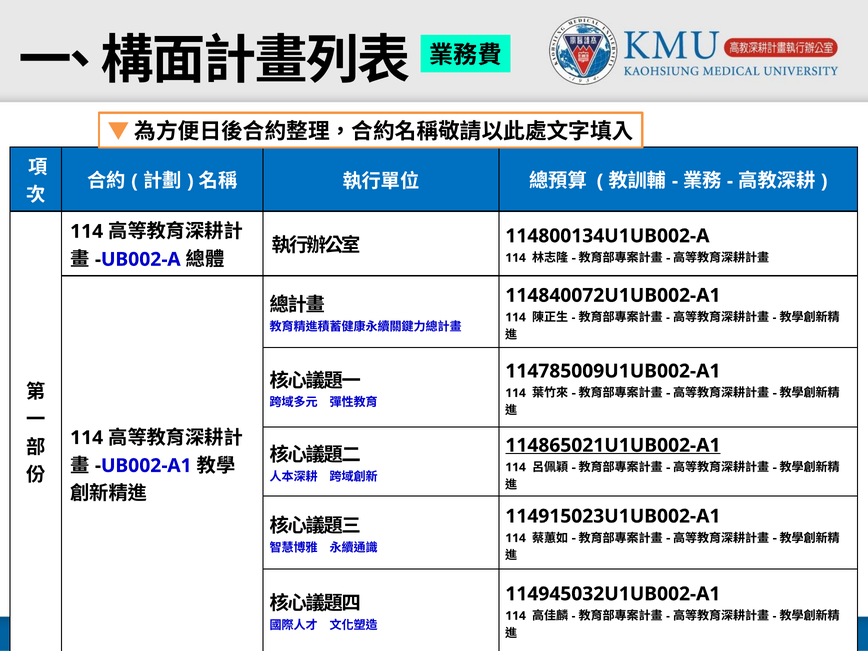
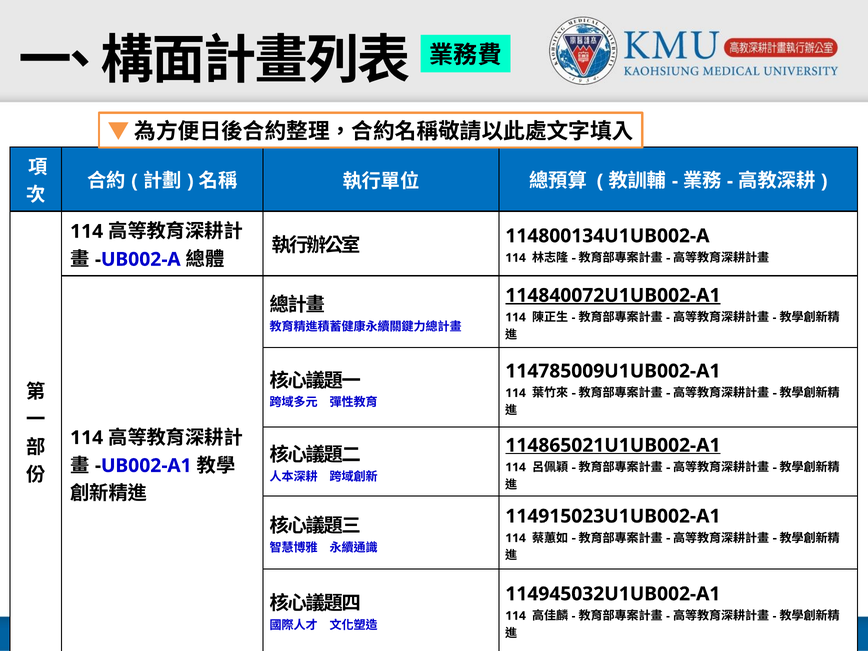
114840072U1UB002-A1 underline: none -> present
